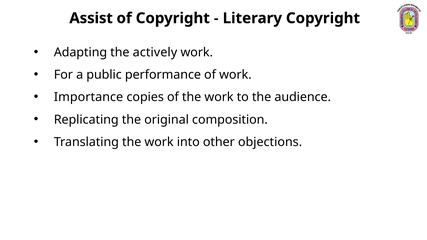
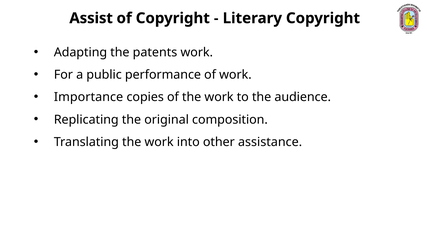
actively: actively -> patents
objections: objections -> assistance
